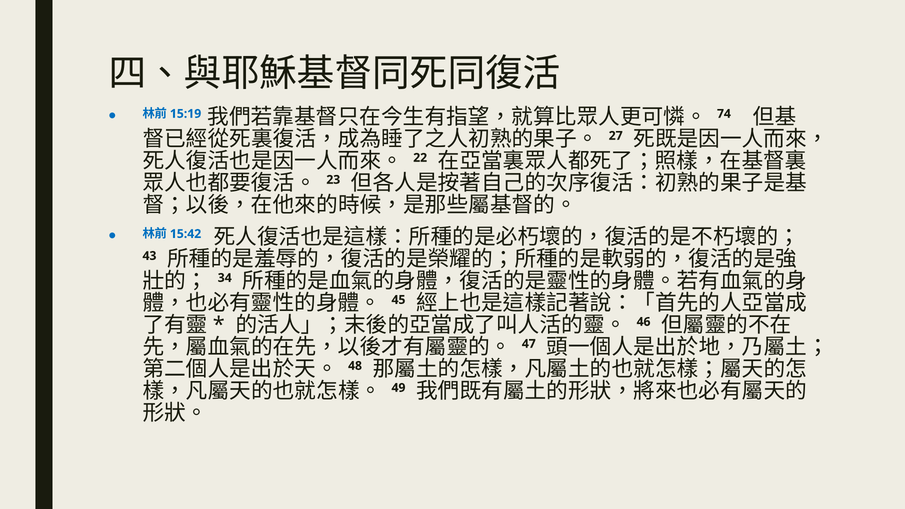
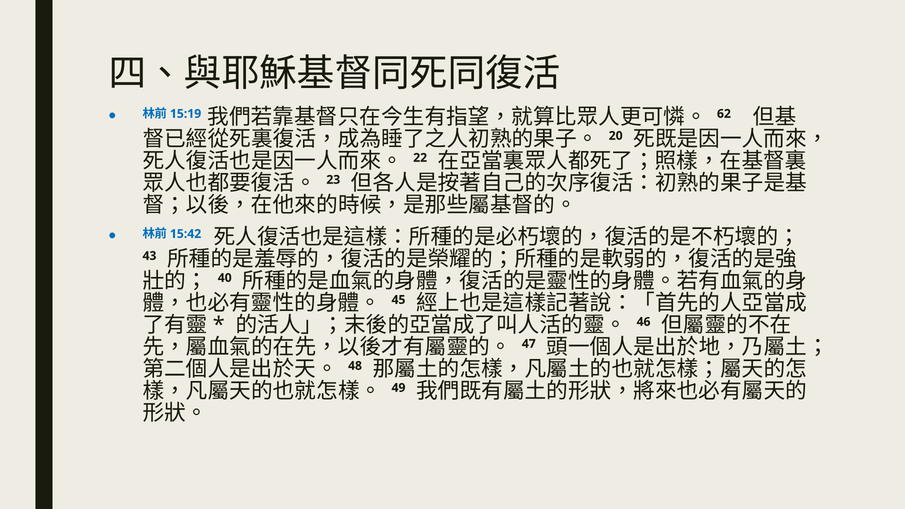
74: 74 -> 62
27: 27 -> 20
34: 34 -> 40
